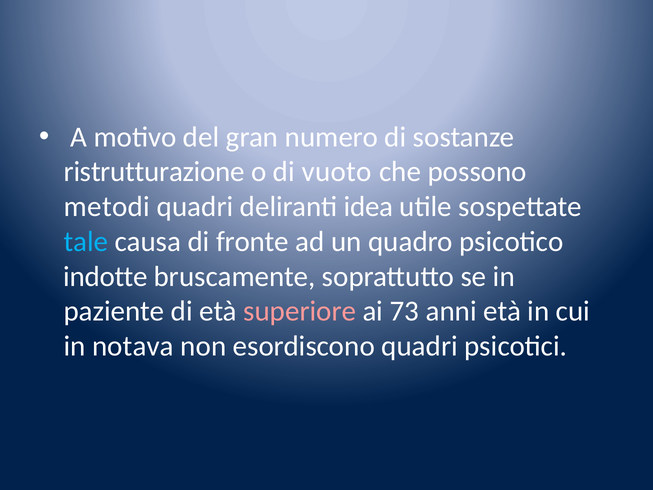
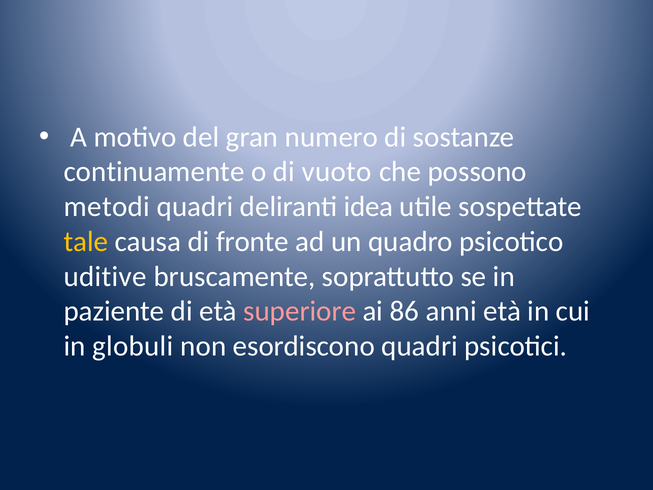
ristrutturazione: ristrutturazione -> continuamente
tale colour: light blue -> yellow
indotte: indotte -> uditive
73: 73 -> 86
notava: notava -> globuli
